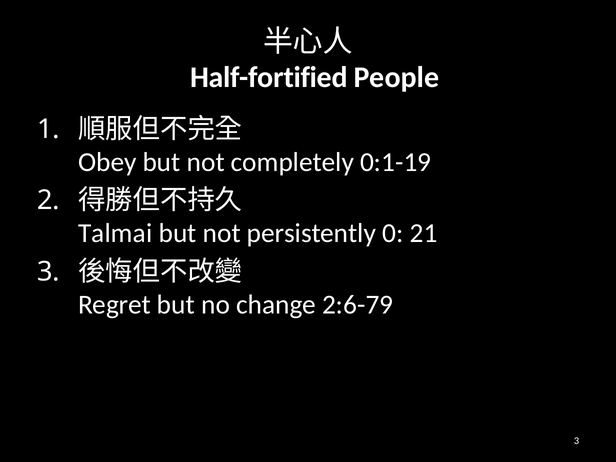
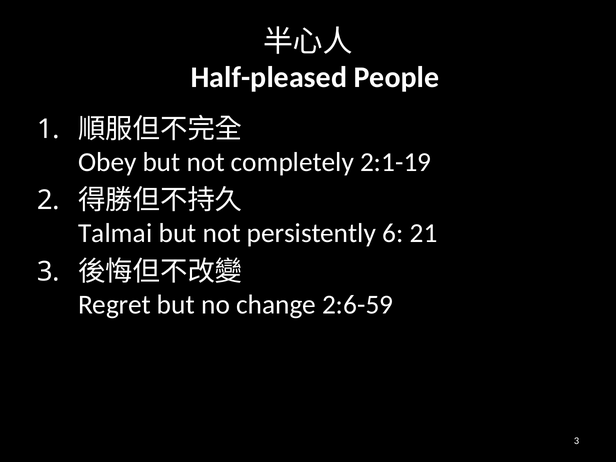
Half-fortified: Half-fortified -> Half-pleased
0:1-19: 0:1-19 -> 2:1-19
0: 0 -> 6
2:6-79: 2:6-79 -> 2:6-59
